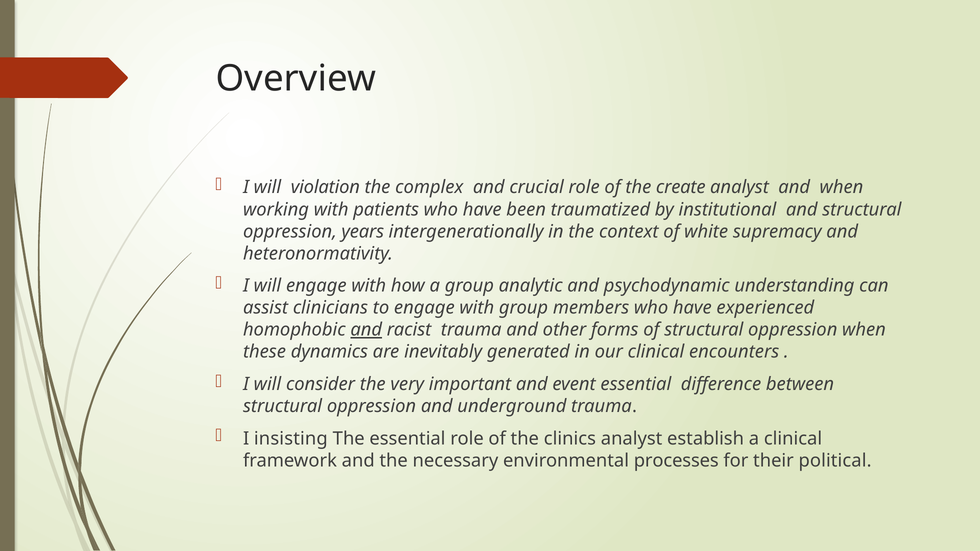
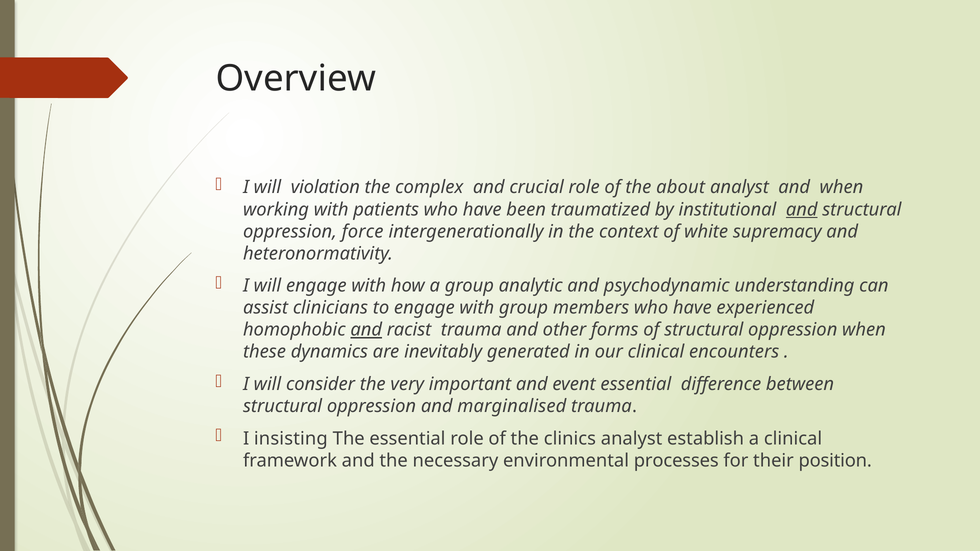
create: create -> about
and at (802, 210) underline: none -> present
years: years -> force
underground: underground -> marginalised
political: political -> position
